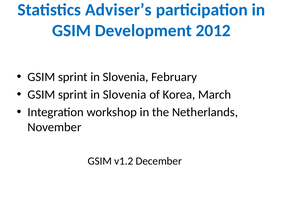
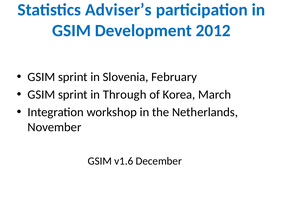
Slovenia at (125, 95): Slovenia -> Through
v1.2: v1.2 -> v1.6
